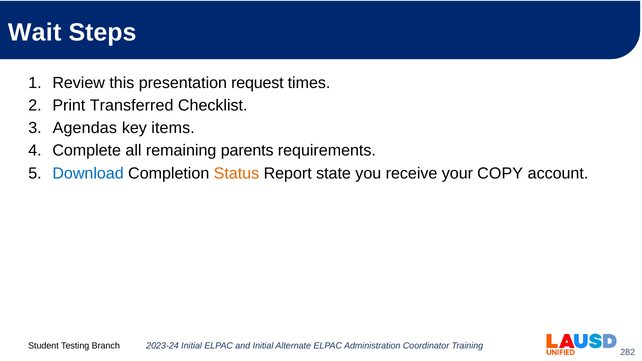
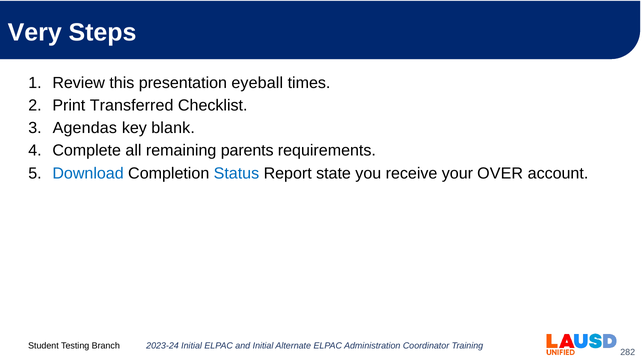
Wait: Wait -> Very
request: request -> eyeball
items: items -> blank
Status colour: orange -> blue
COPY: COPY -> OVER
